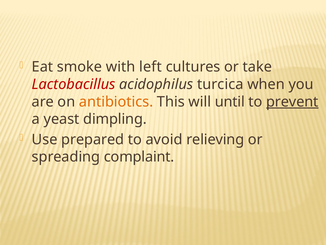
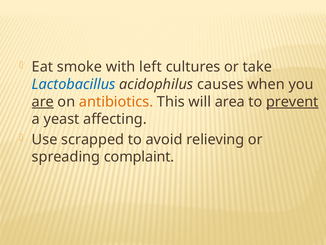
Lactobacillus colour: red -> blue
turcica: turcica -> causes
are underline: none -> present
until: until -> area
dimpling: dimpling -> affecting
prepared: prepared -> scrapped
